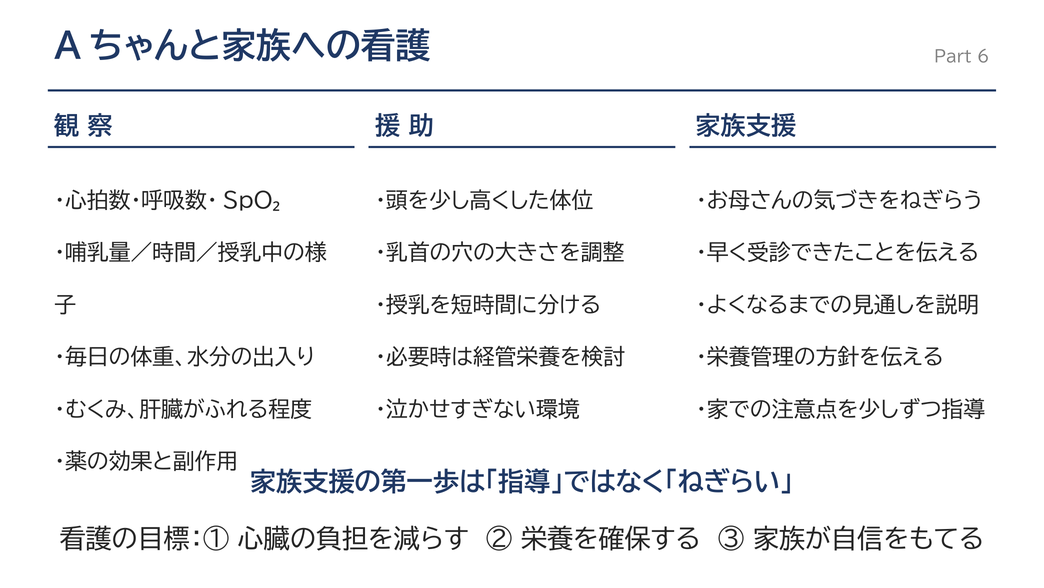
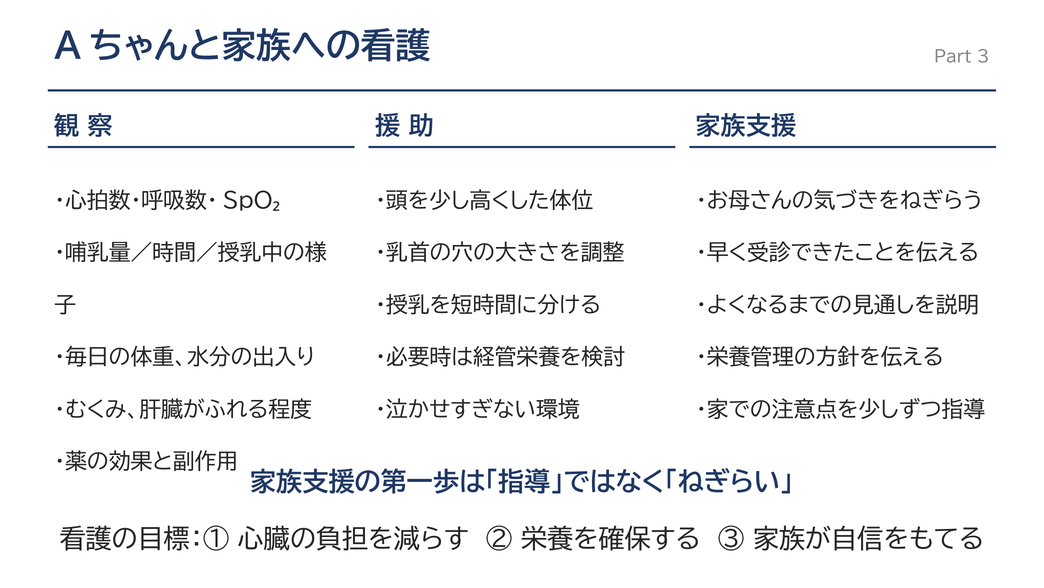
6: 6 -> 3
